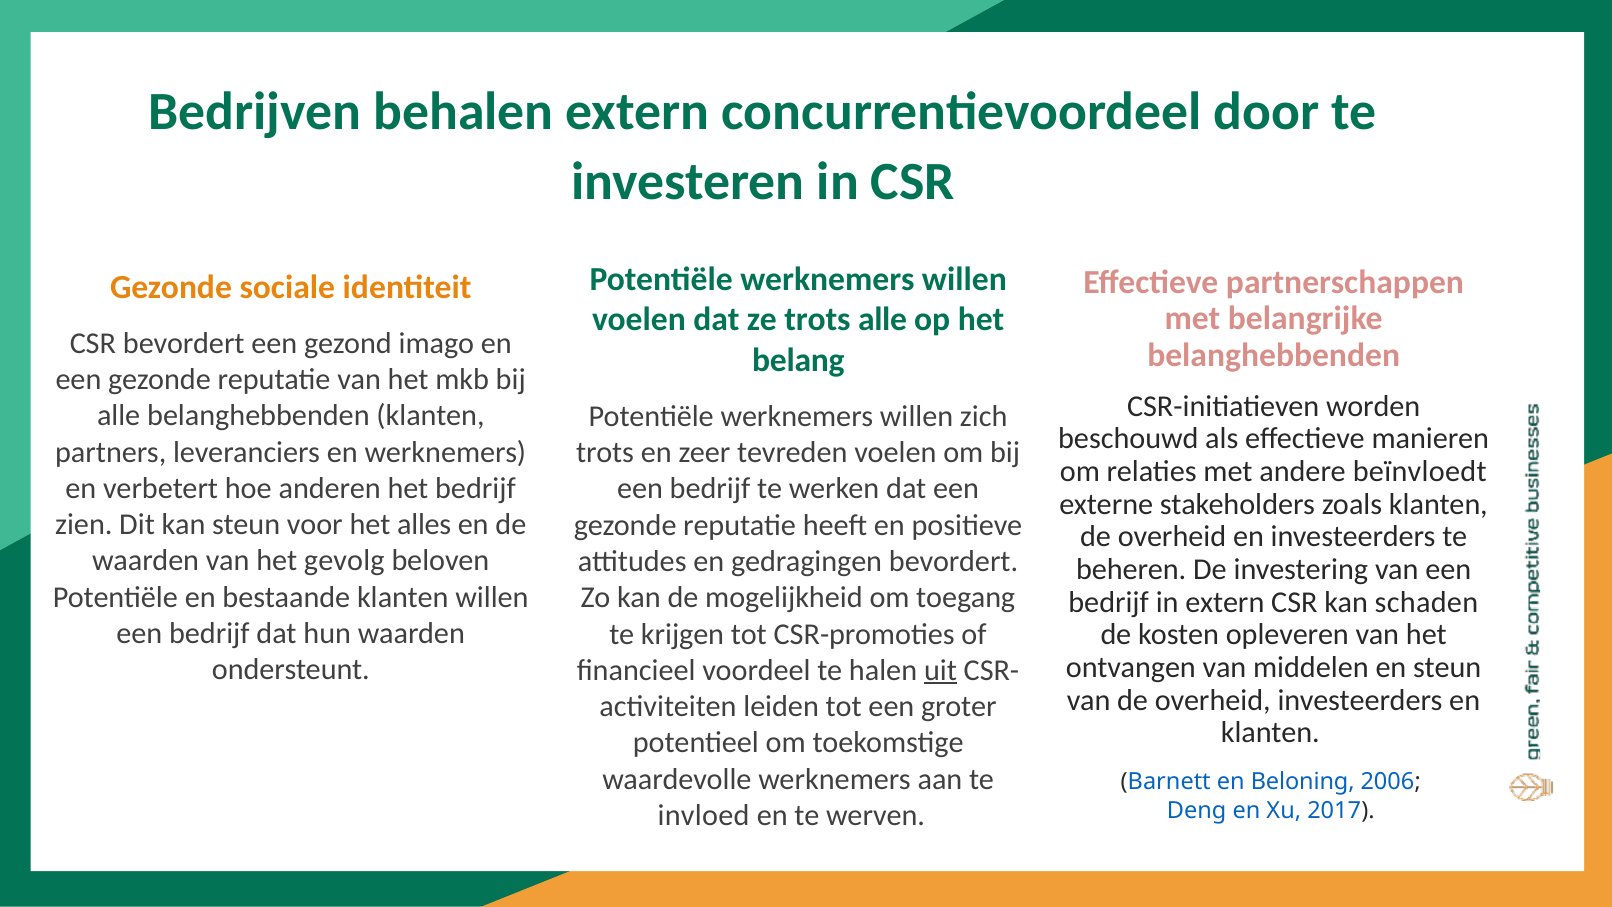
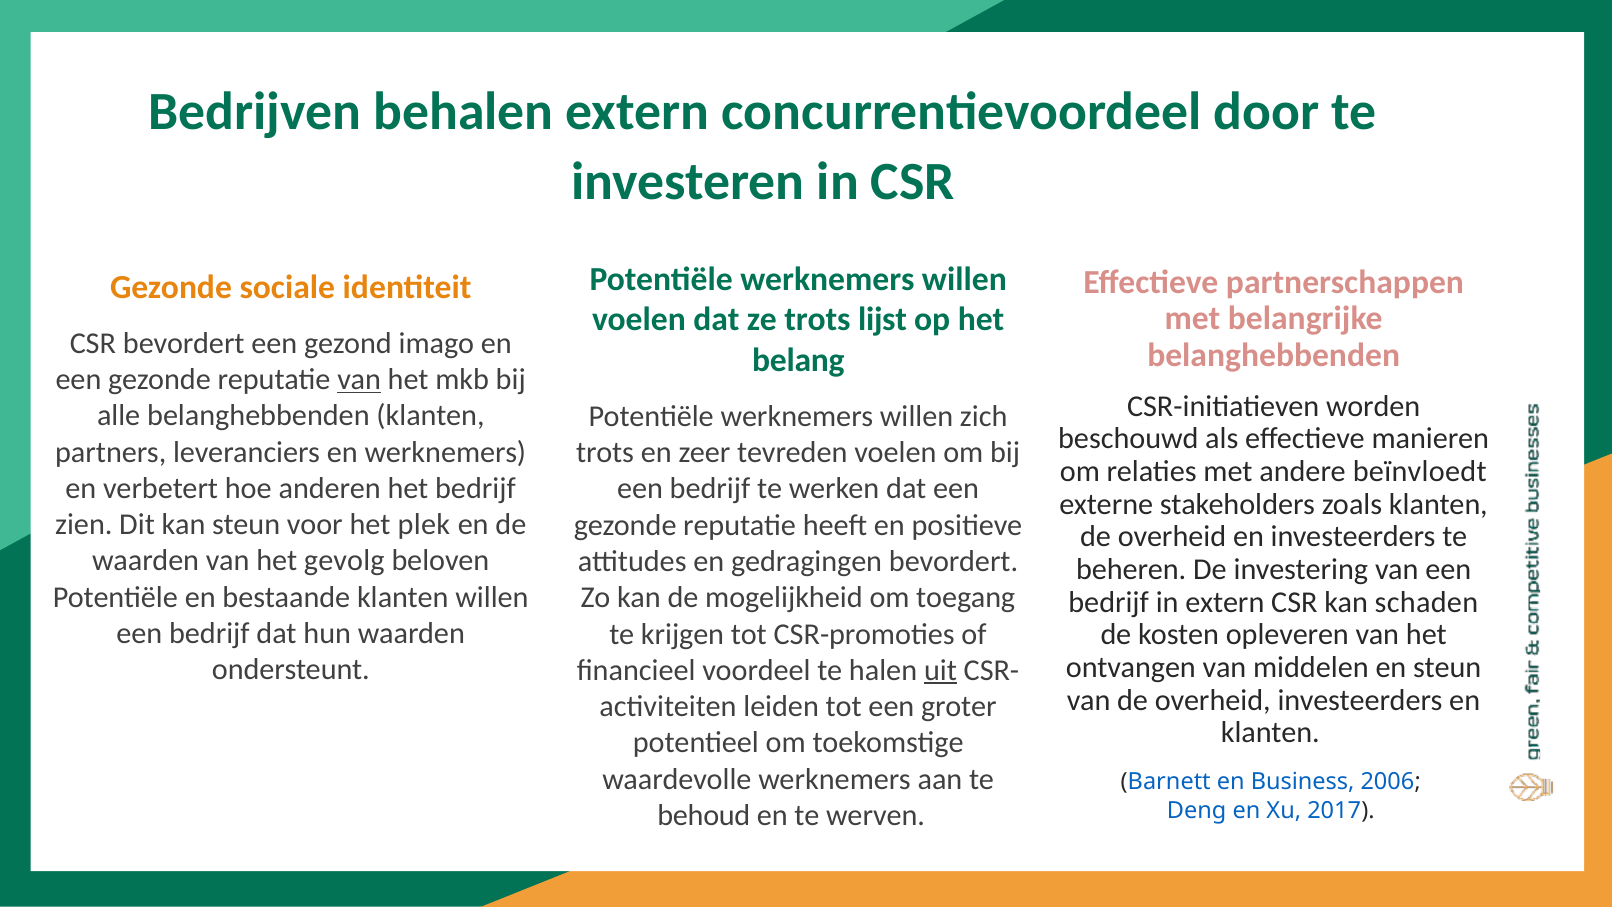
trots alle: alle -> lijst
van at (359, 379) underline: none -> present
alles: alles -> plek
Beloning: Beloning -> Business
invloed: invloed -> behoud
